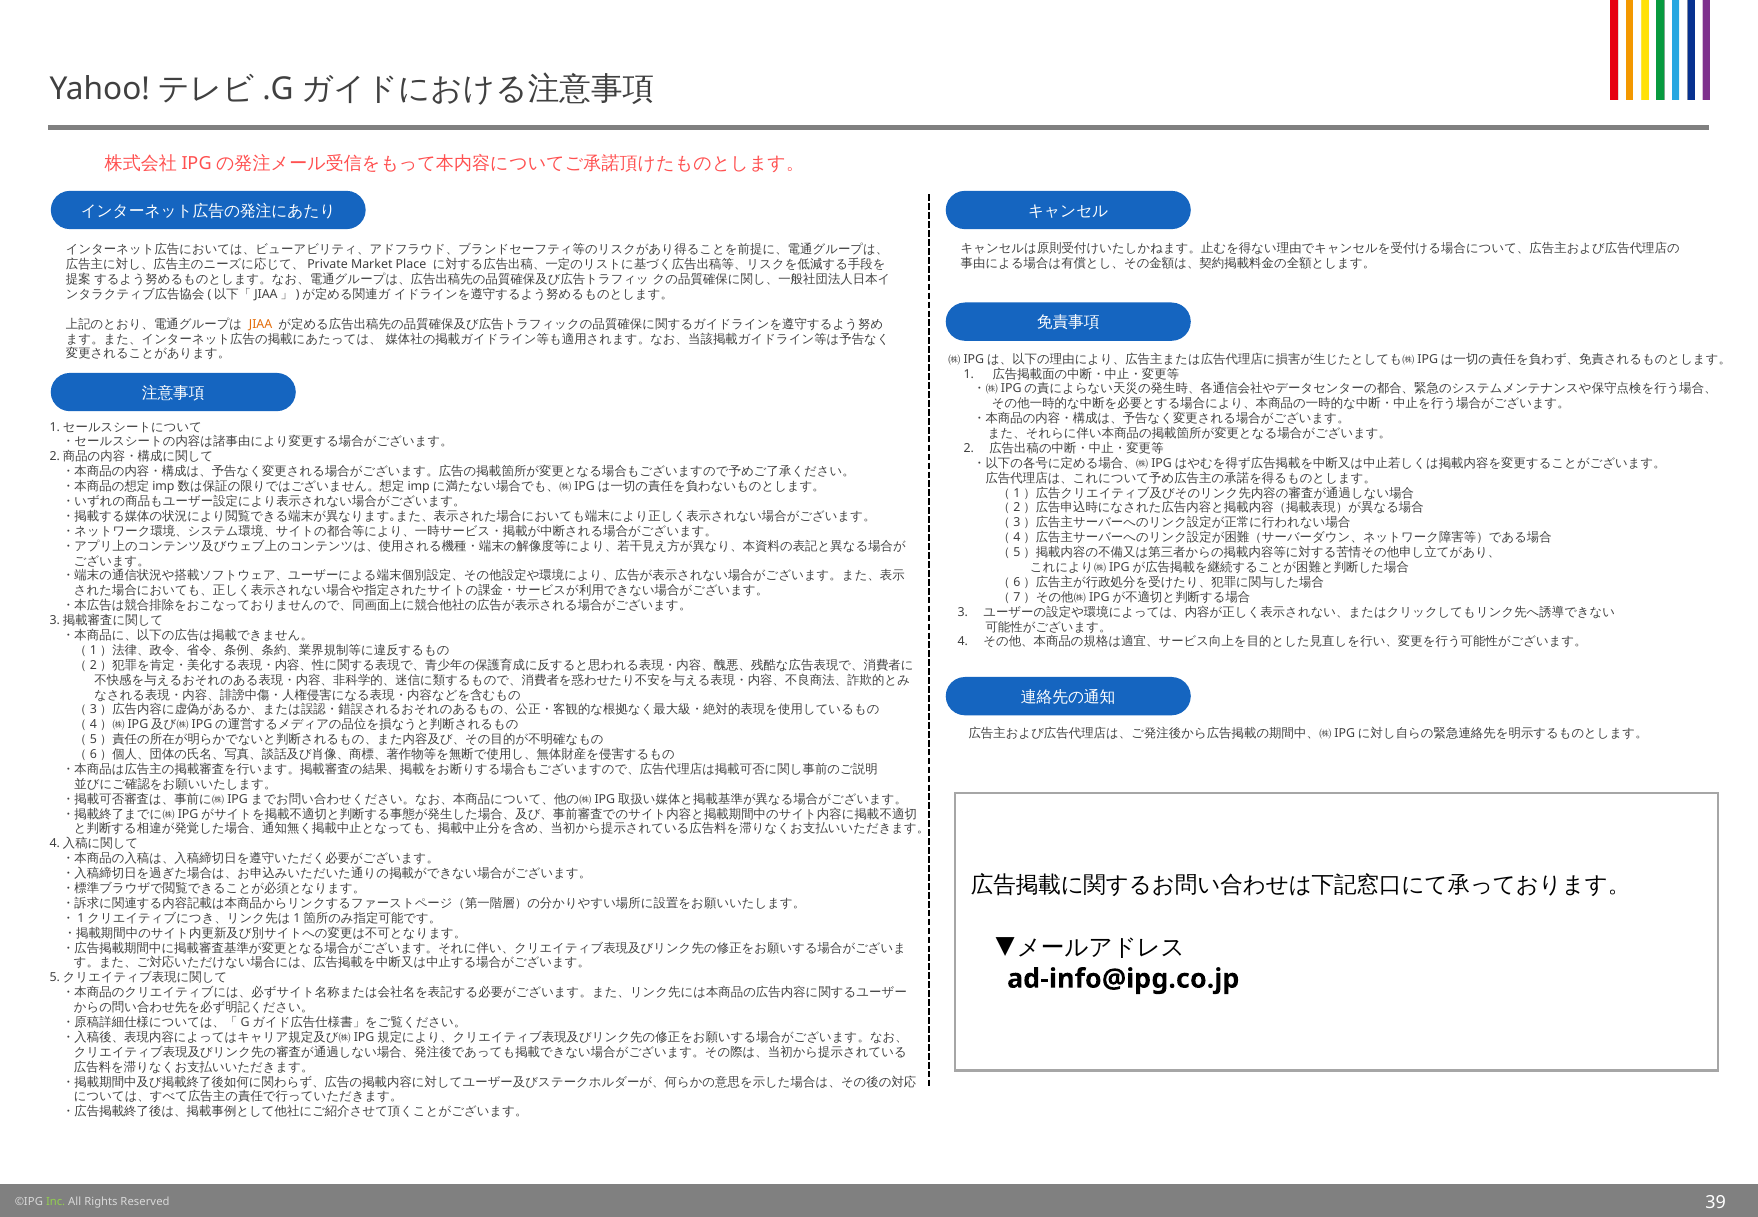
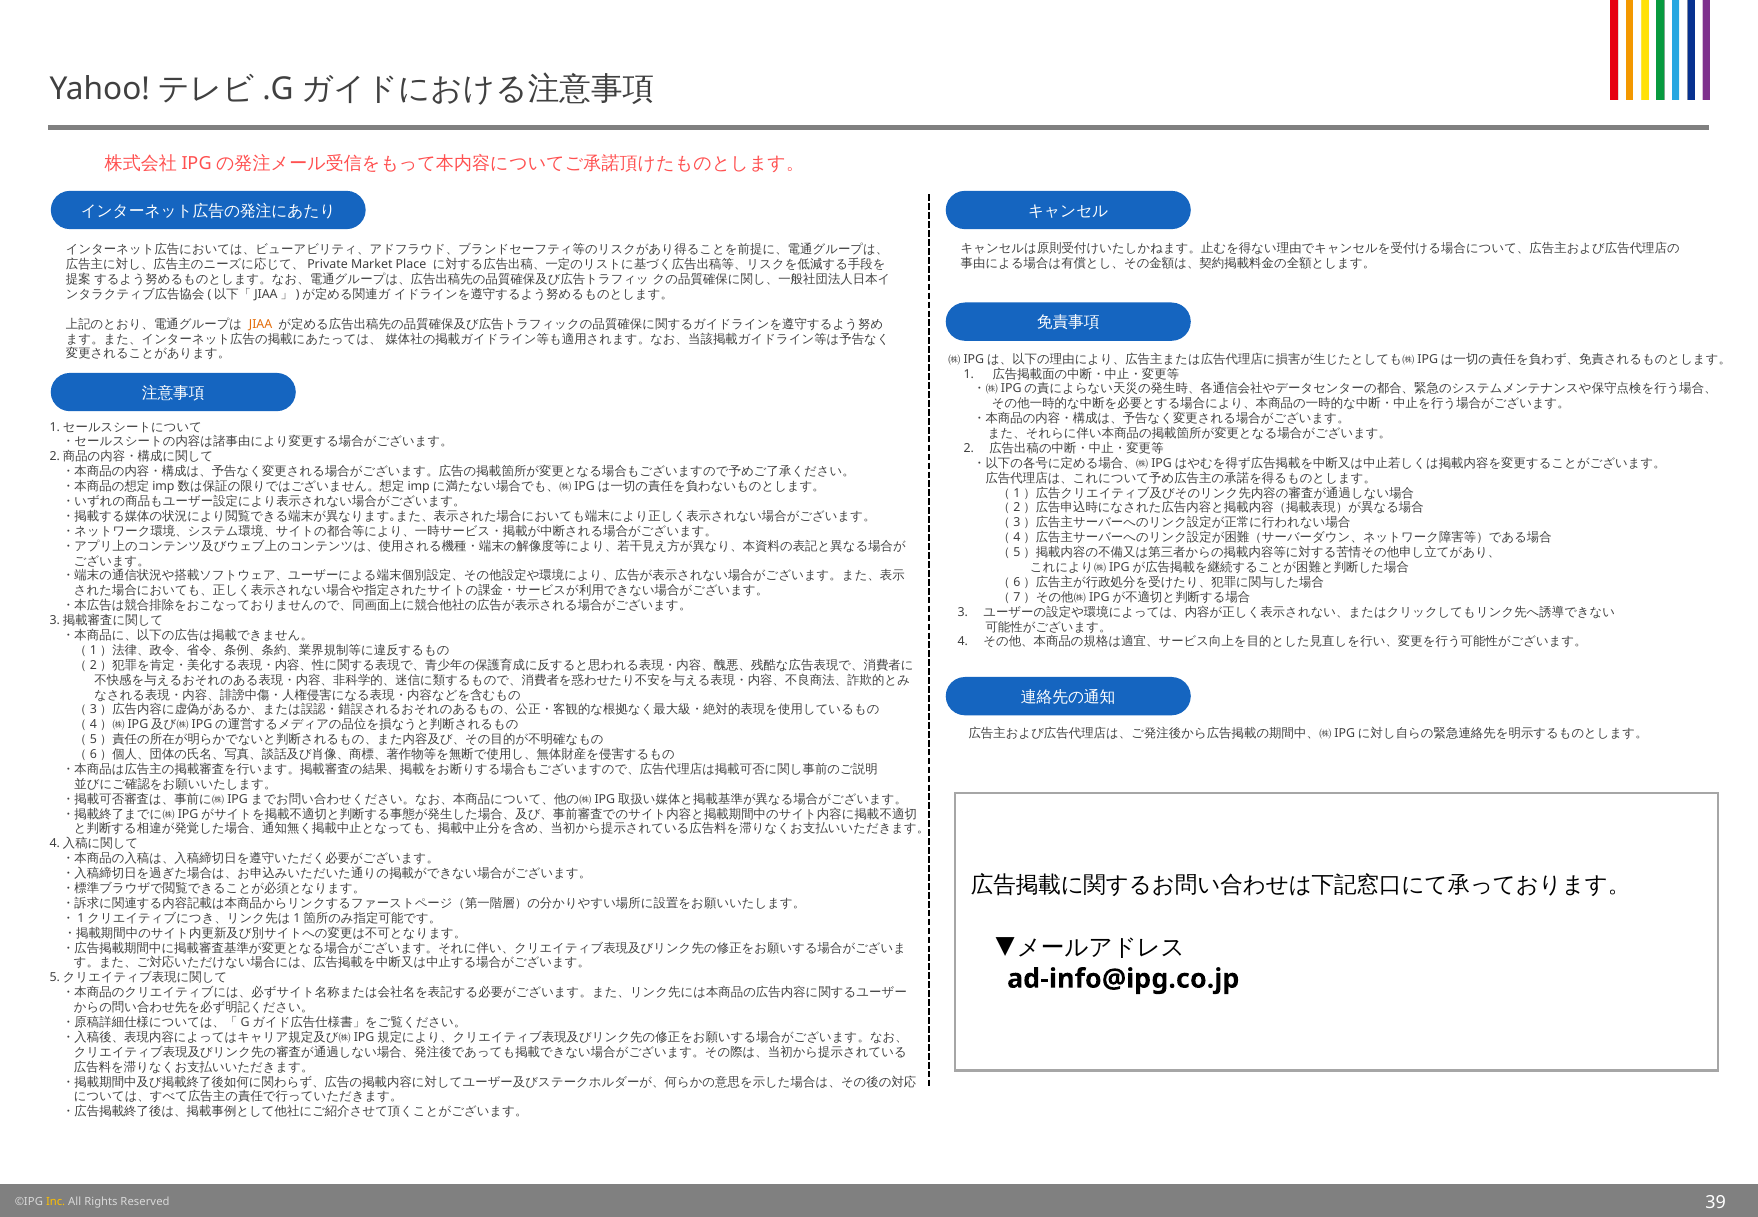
Inc colour: light green -> yellow
